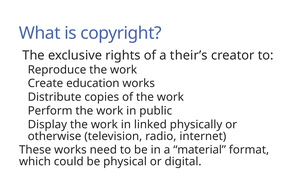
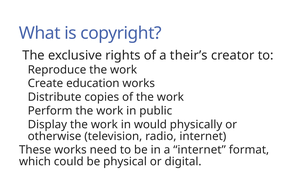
linked: linked -> would
a material: material -> internet
